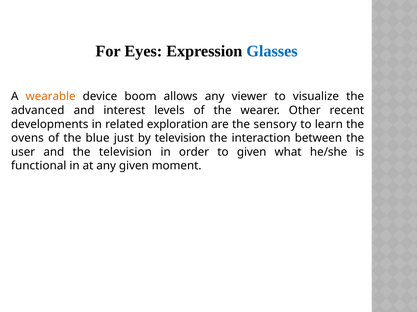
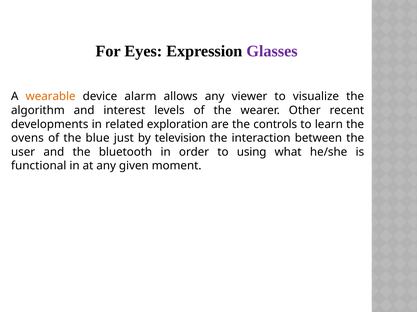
Glasses colour: blue -> purple
boom: boom -> alarm
advanced: advanced -> algorithm
sensory: sensory -> controls
the television: television -> bluetooth
to given: given -> using
